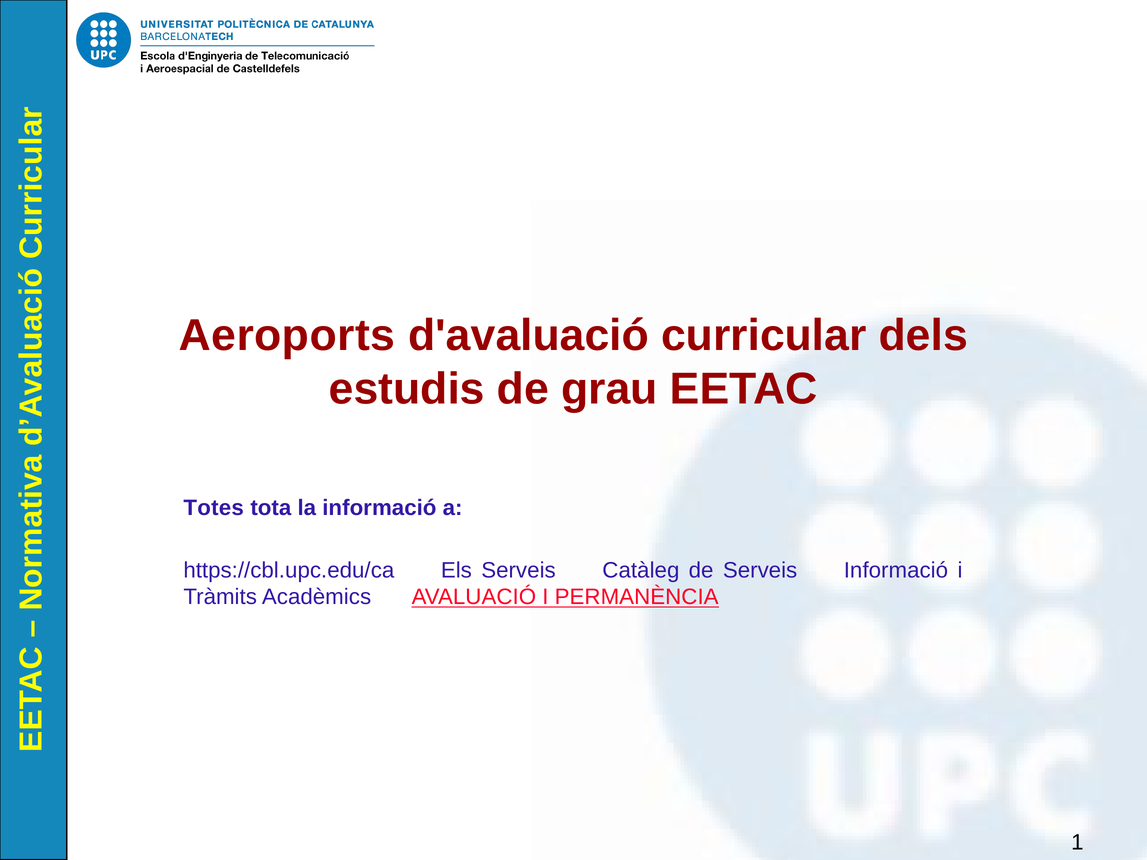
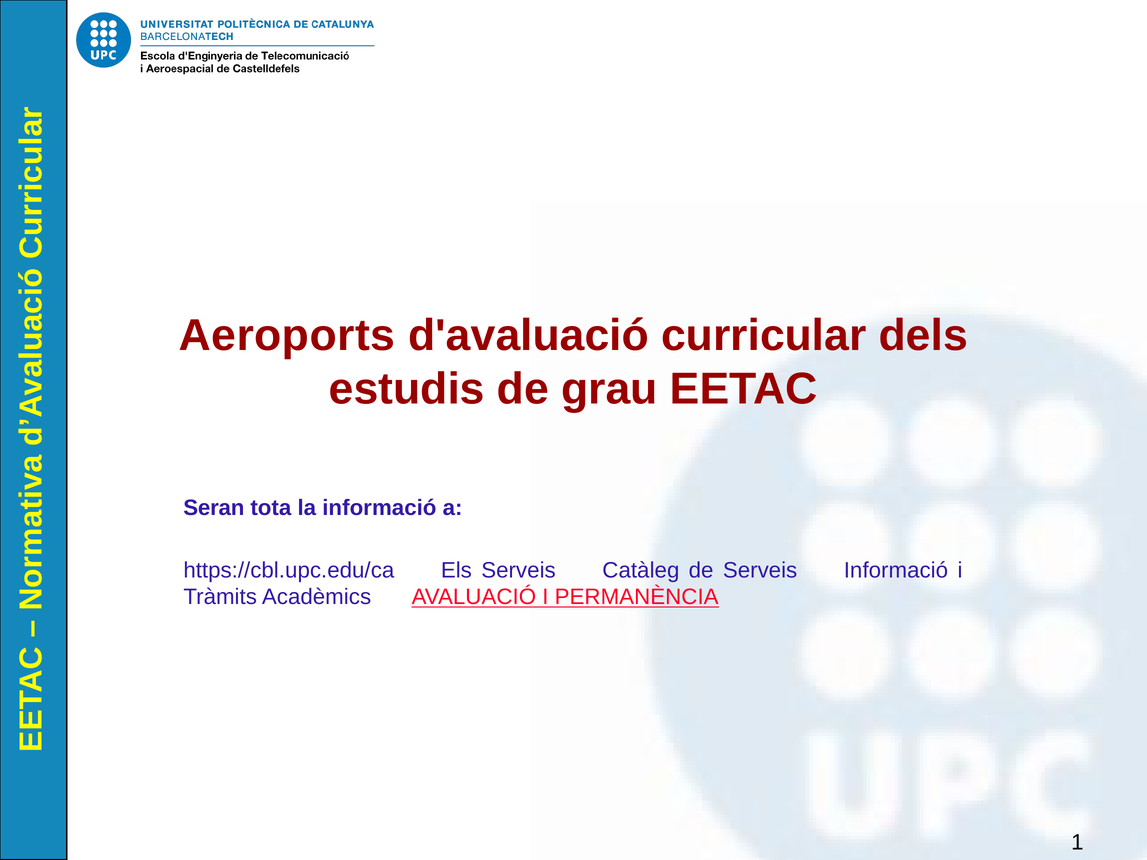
Totes: Totes -> Seran
